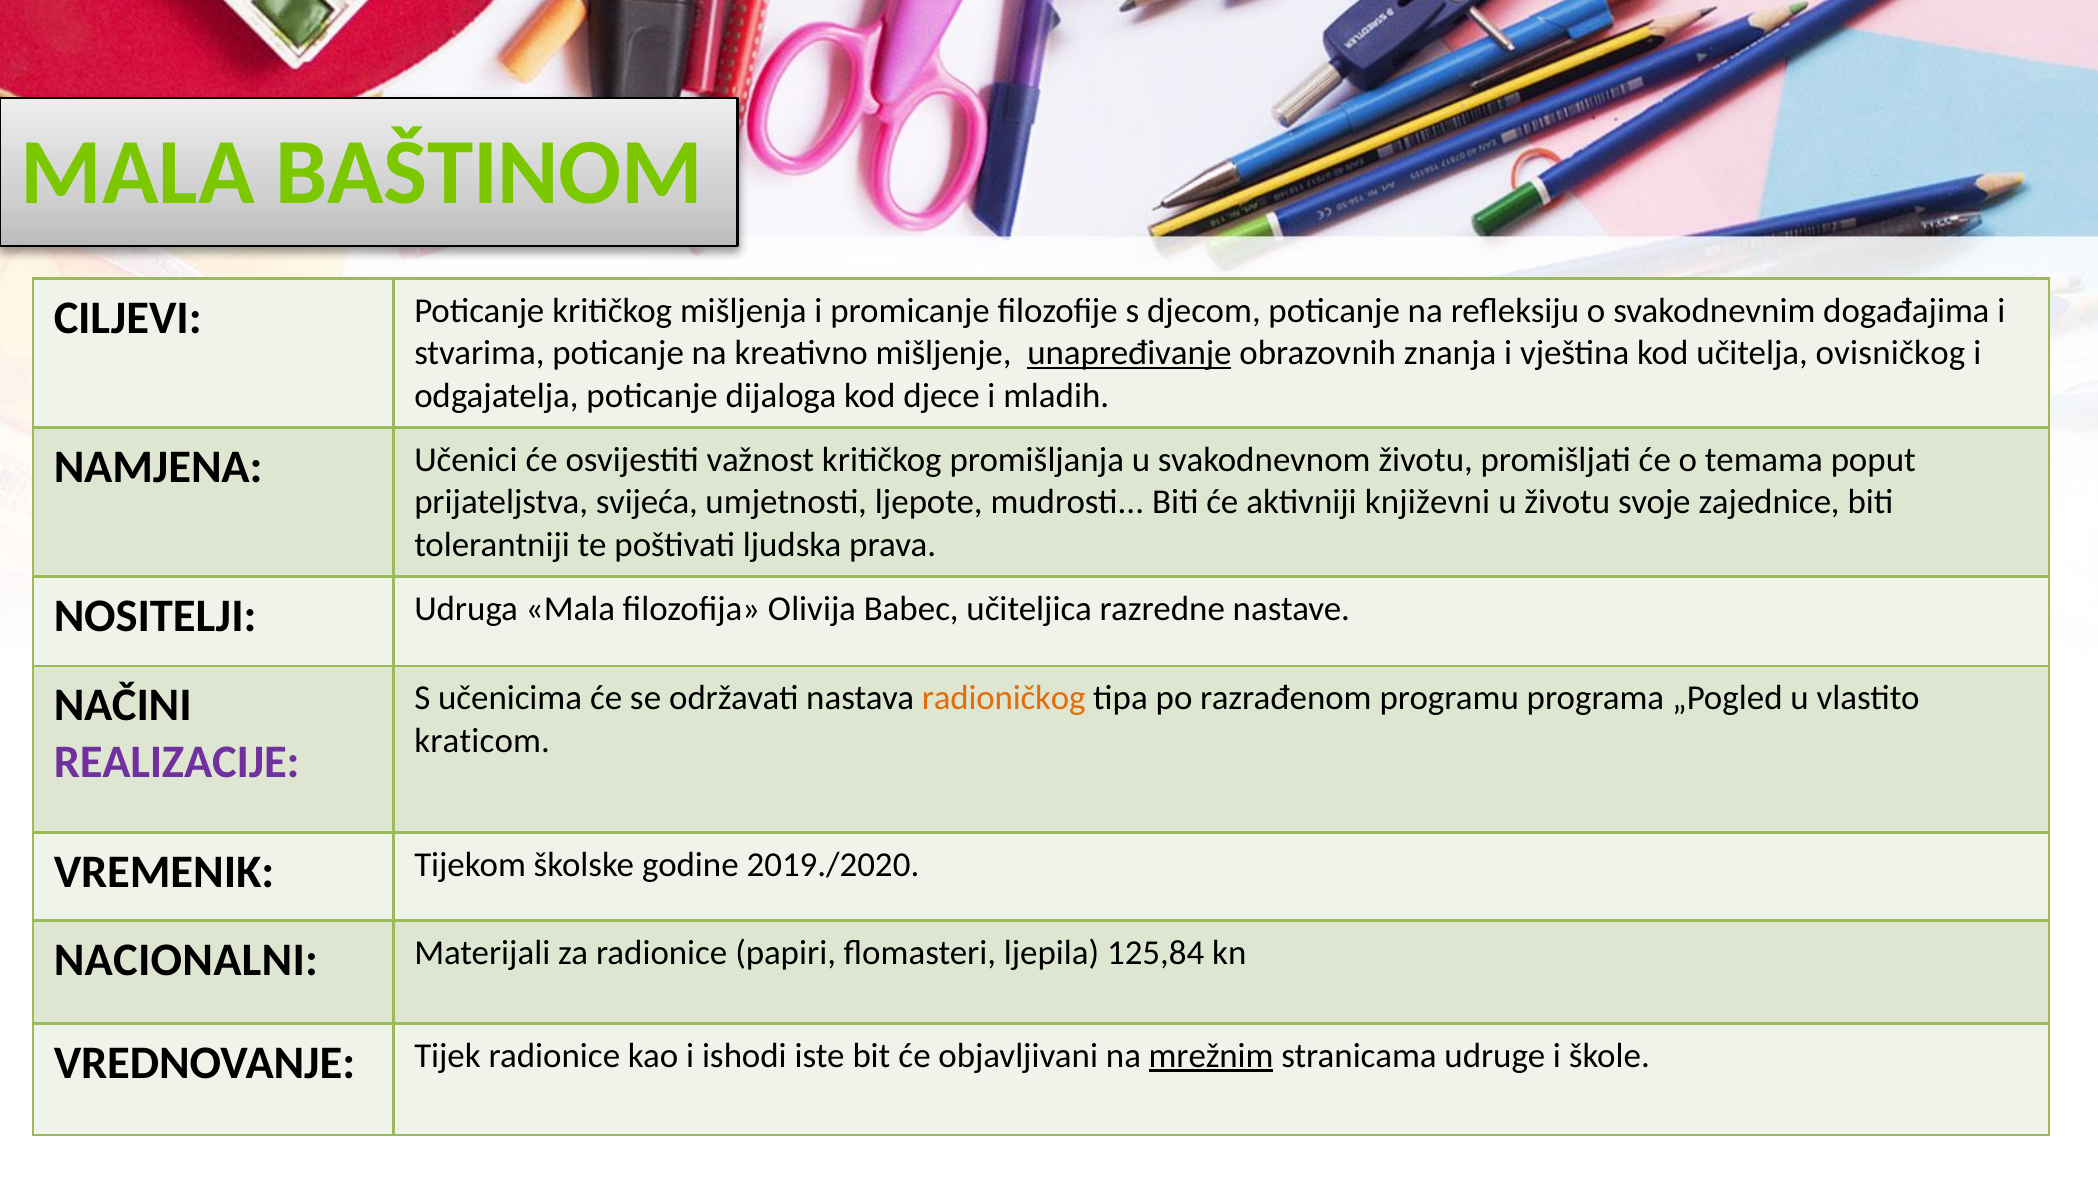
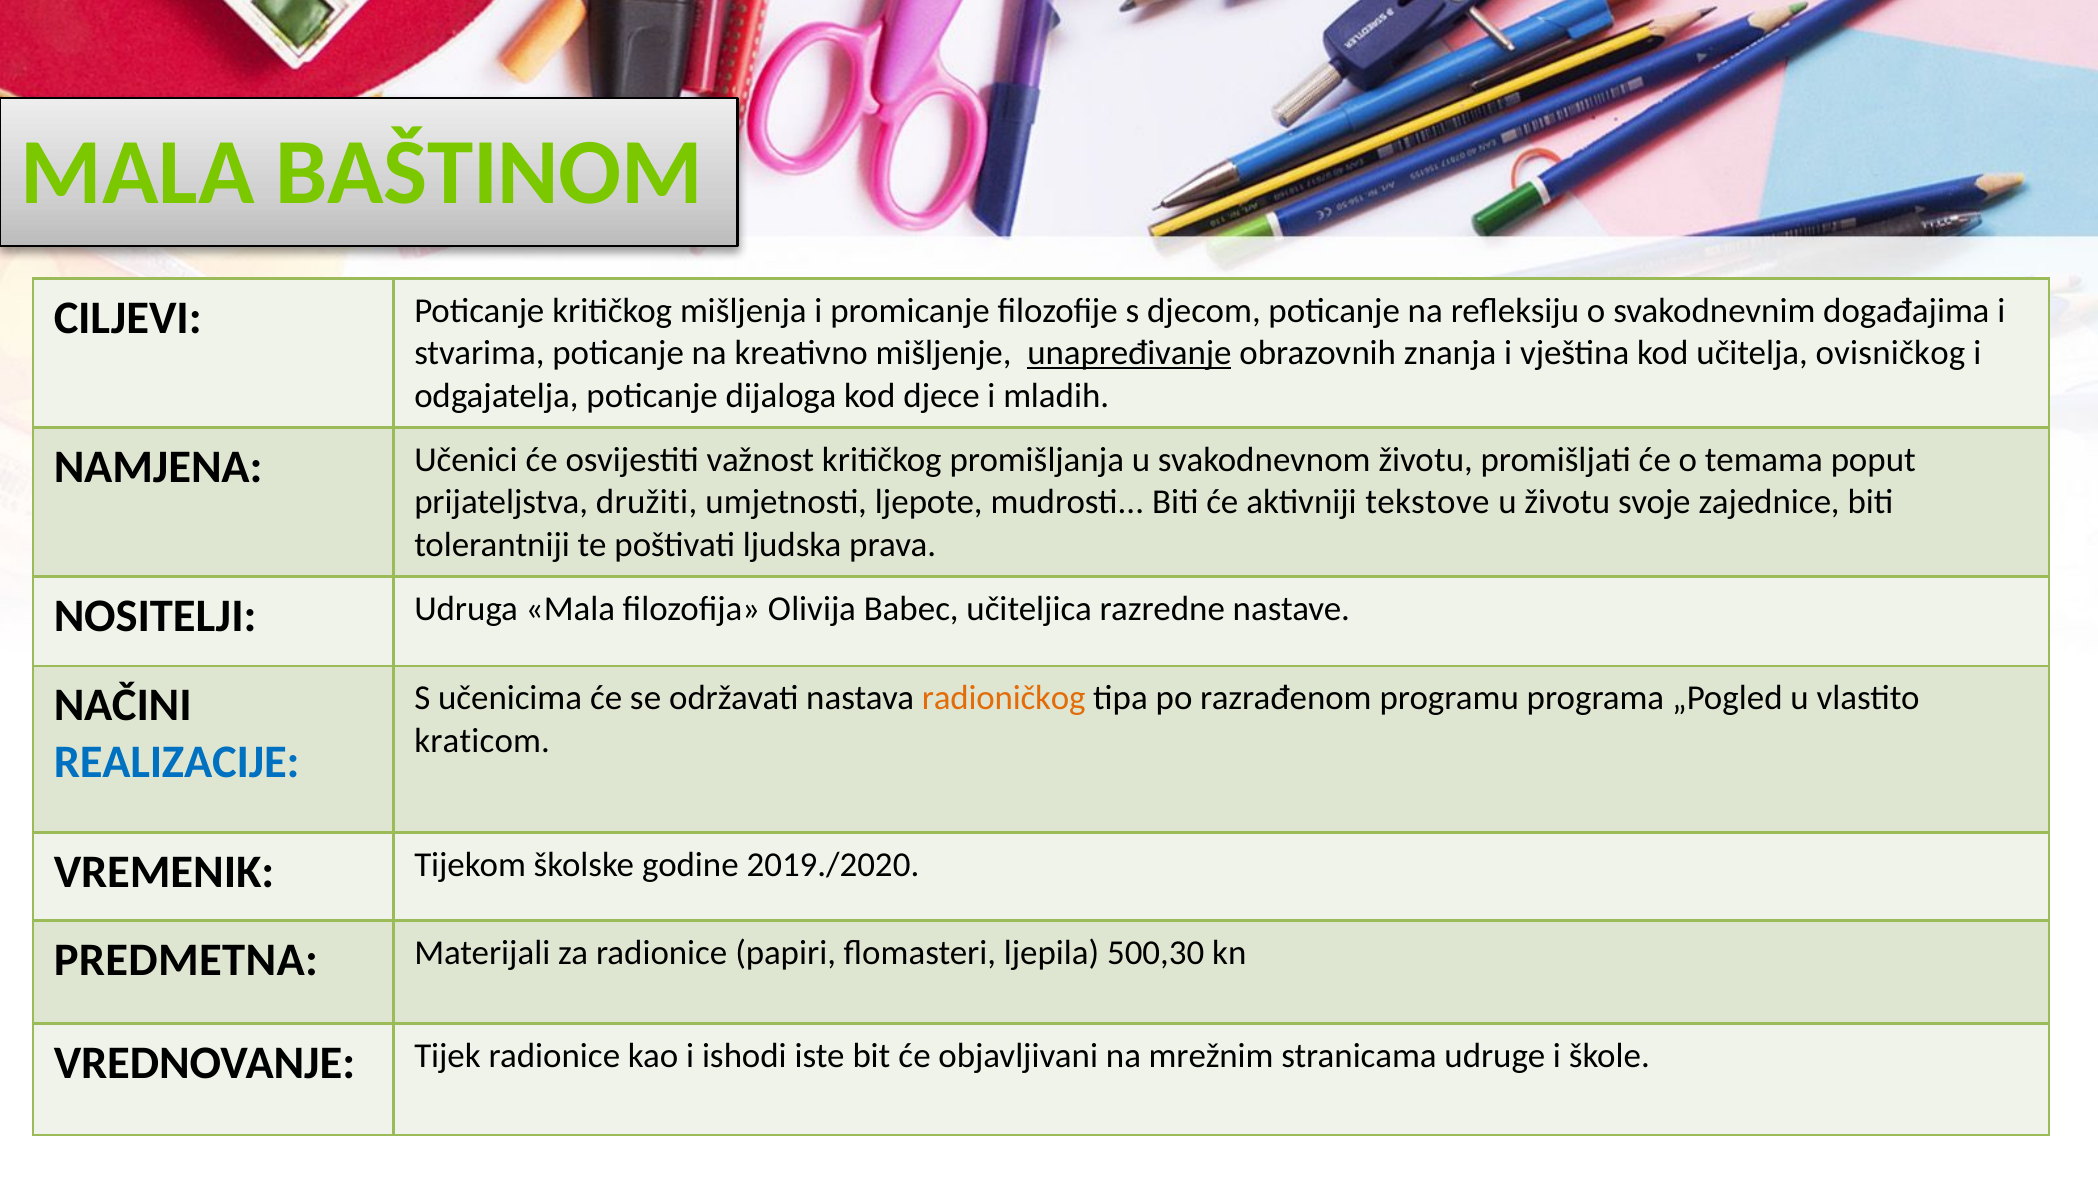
svijeća: svijeća -> družiti
književni: književni -> tekstove
REALIZACIJE colour: purple -> blue
NACIONALNI: NACIONALNI -> PREDMETNA
125,84: 125,84 -> 500,30
mrežnim underline: present -> none
